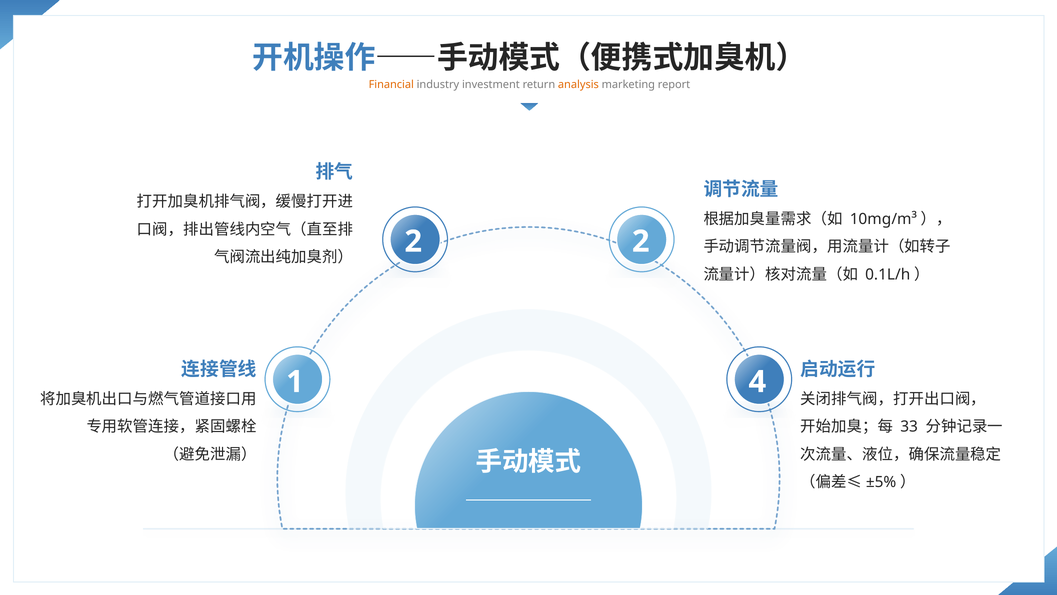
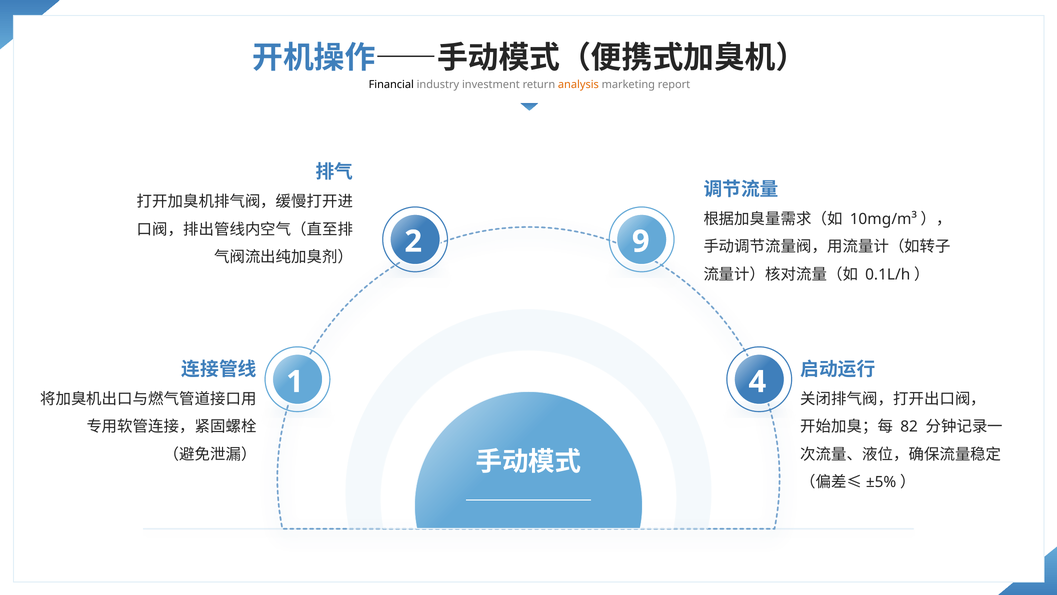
Financial colour: orange -> black
2 2: 2 -> 9
33: 33 -> 82
